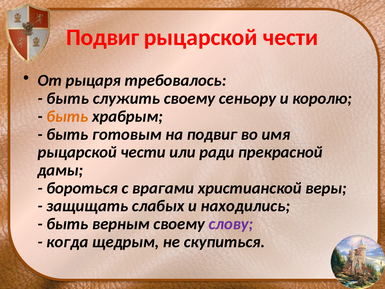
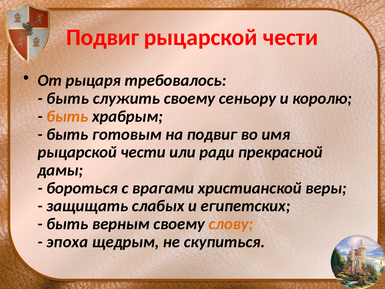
находились: находились -> египетских
слову colour: purple -> orange
когда: когда -> эпоха
